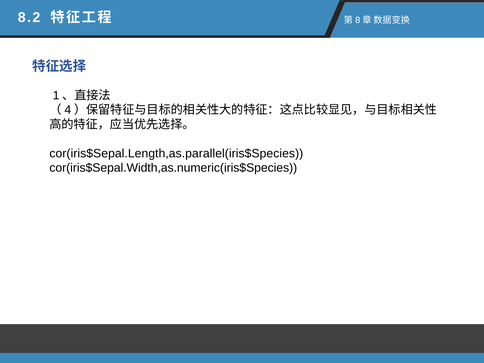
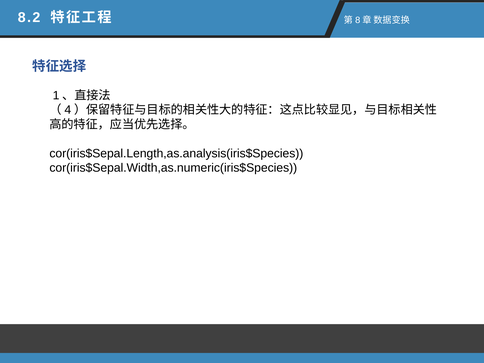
cor(iris$Sepal.Length,as.parallel(iris$Species: cor(iris$Sepal.Length,as.parallel(iris$Species -> cor(iris$Sepal.Length,as.analysis(iris$Species
